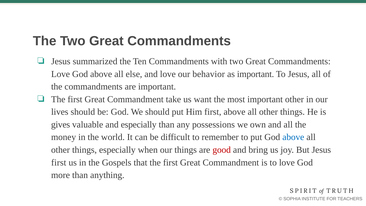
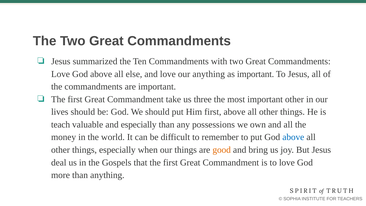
our behavior: behavior -> anything
want: want -> three
gives: gives -> teach
good colour: red -> orange
first at (59, 162): first -> deal
